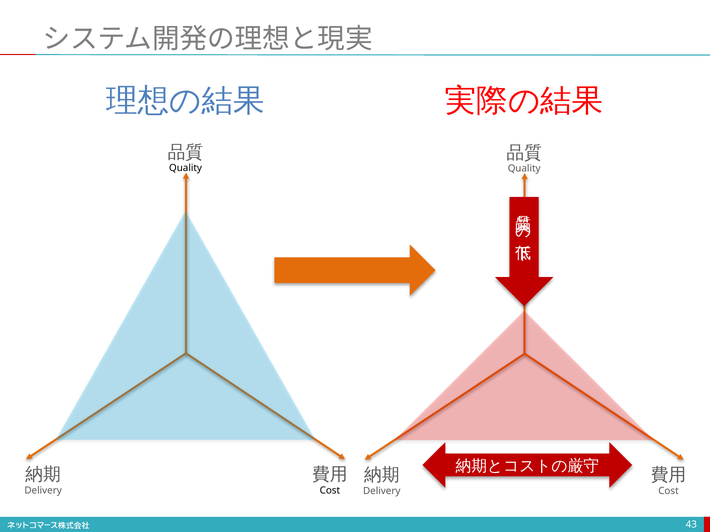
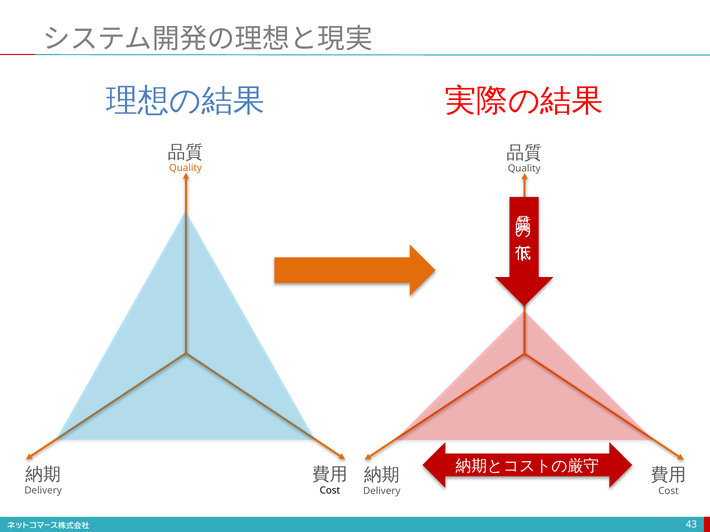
Quality at (186, 168) colour: black -> orange
